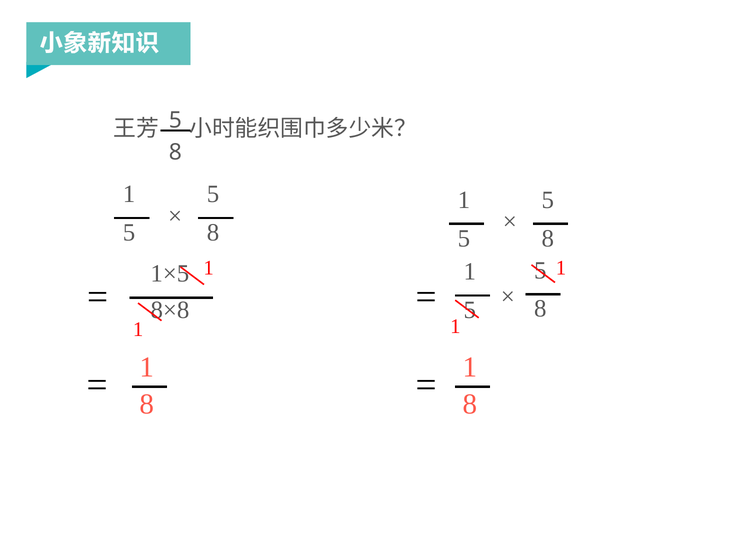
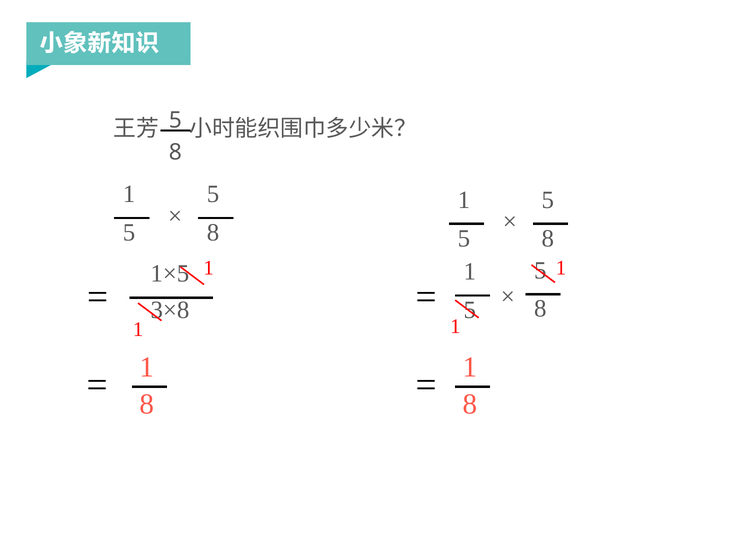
8×8: 8×8 -> 3×8
